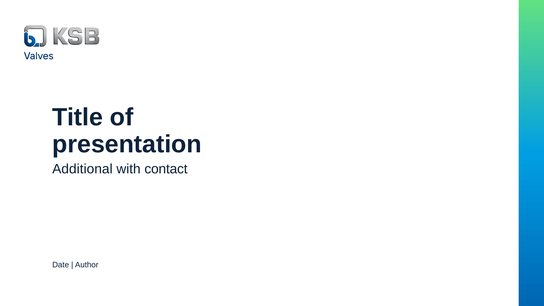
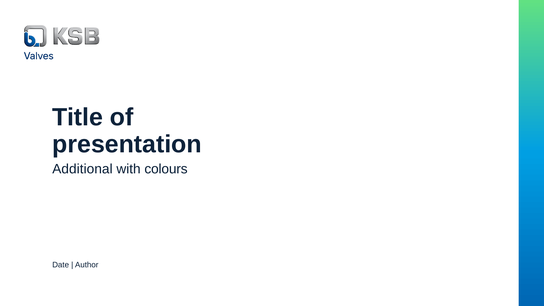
contact: contact -> colours
